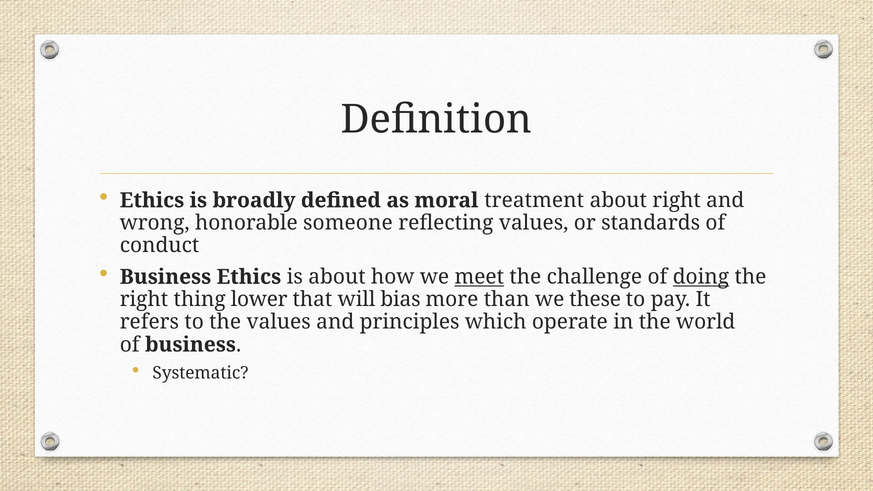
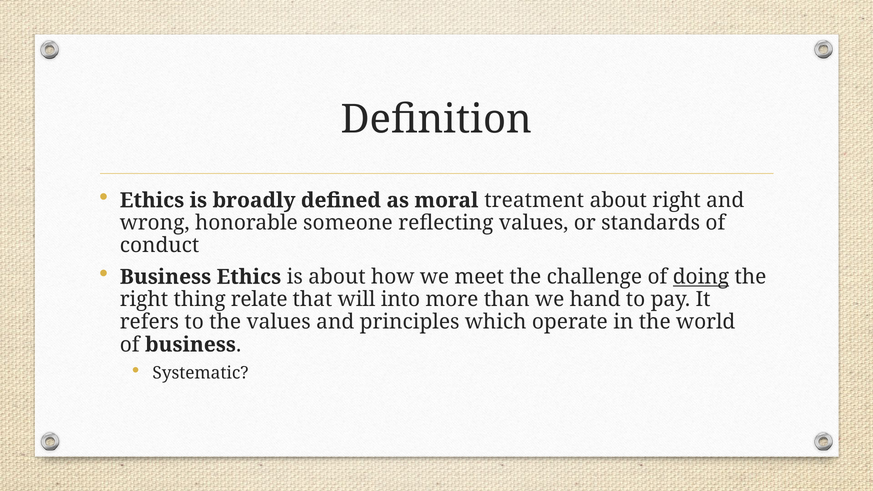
meet underline: present -> none
lower: lower -> relate
bias: bias -> into
these: these -> hand
